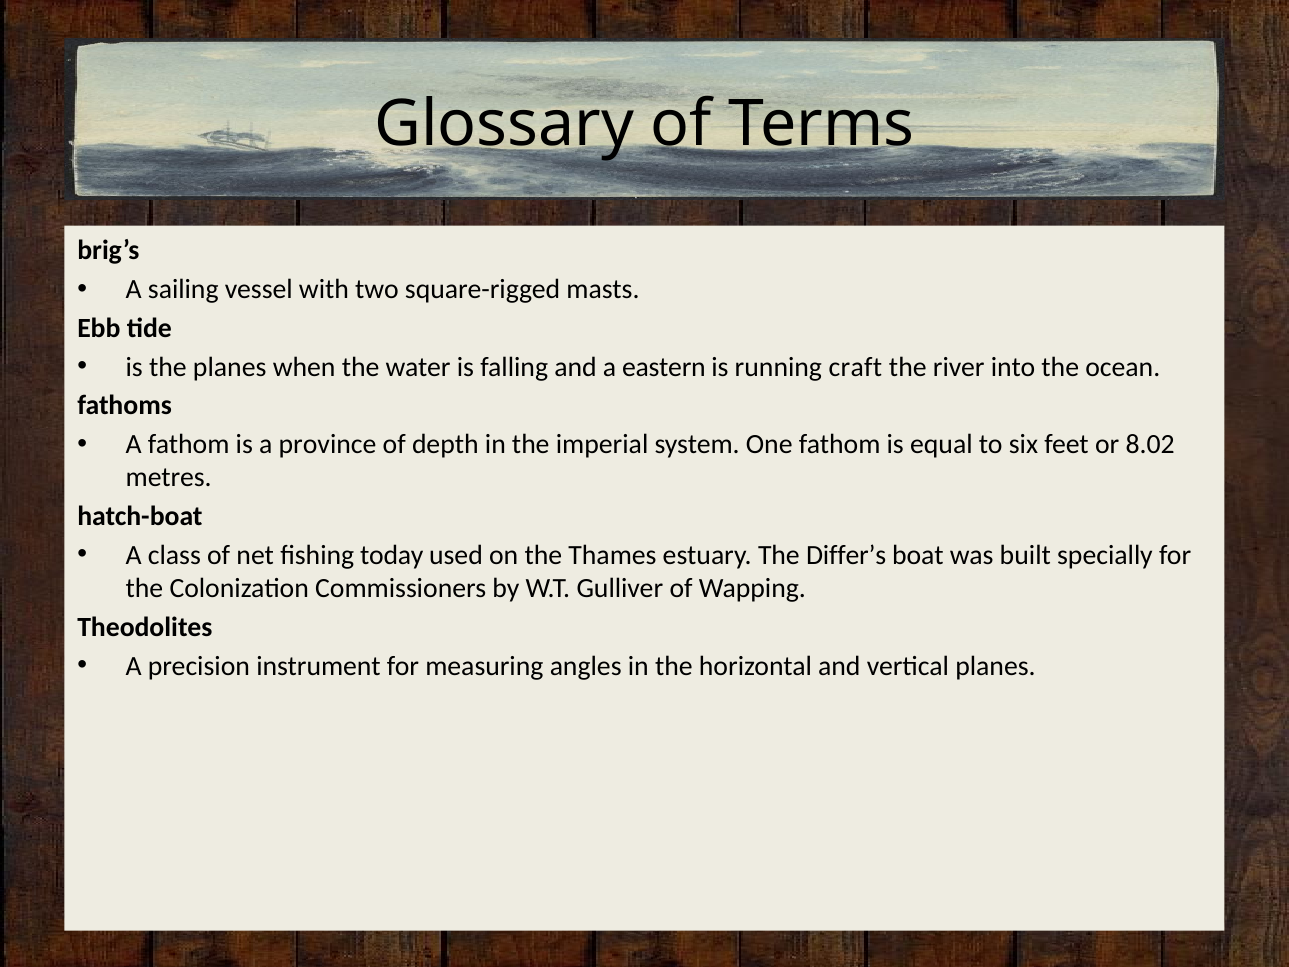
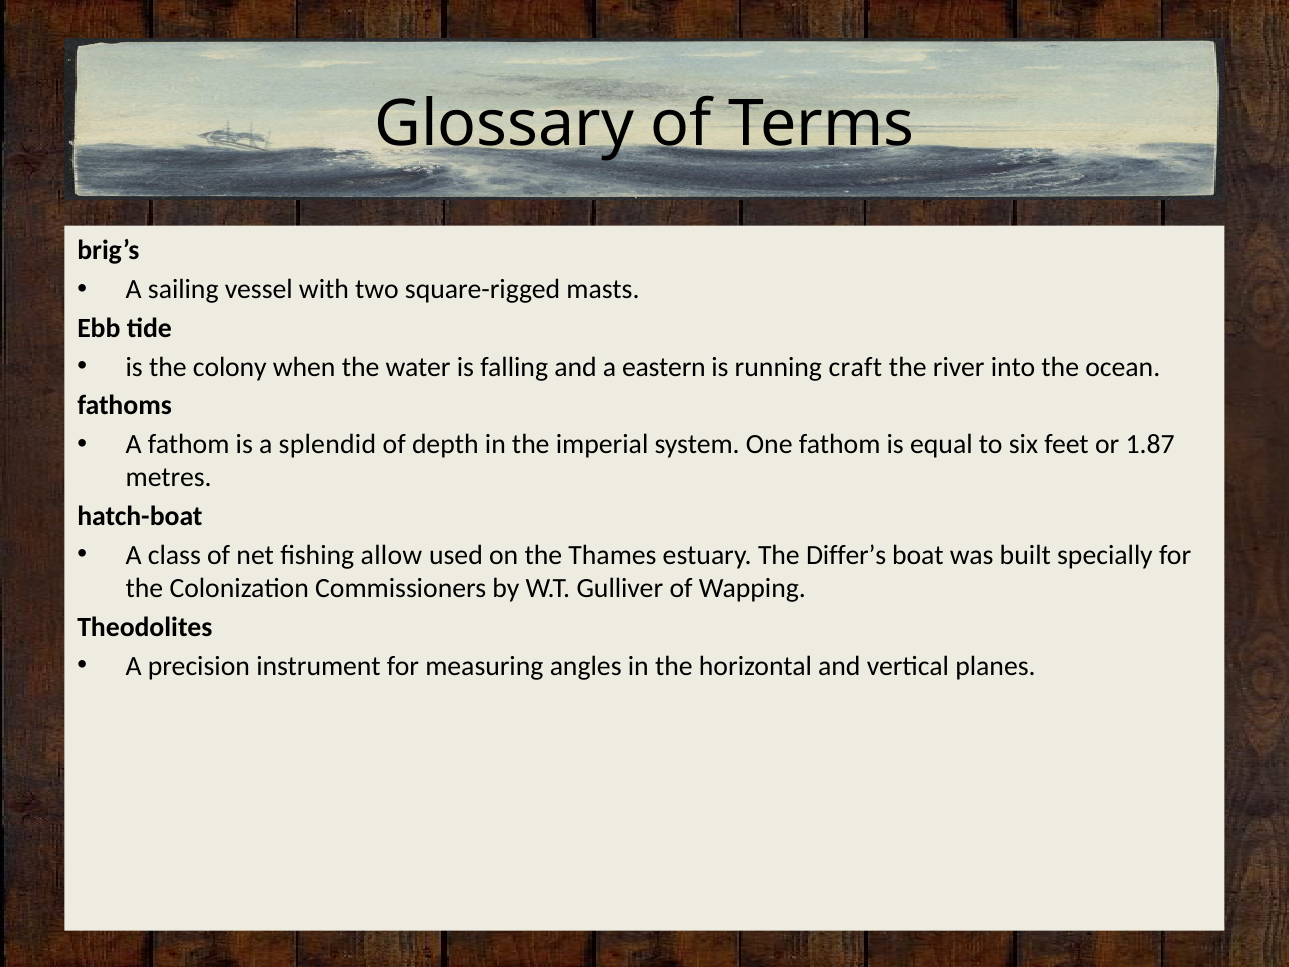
the planes: planes -> colony
province: province -> splendid
8.02: 8.02 -> 1.87
today: today -> allow
